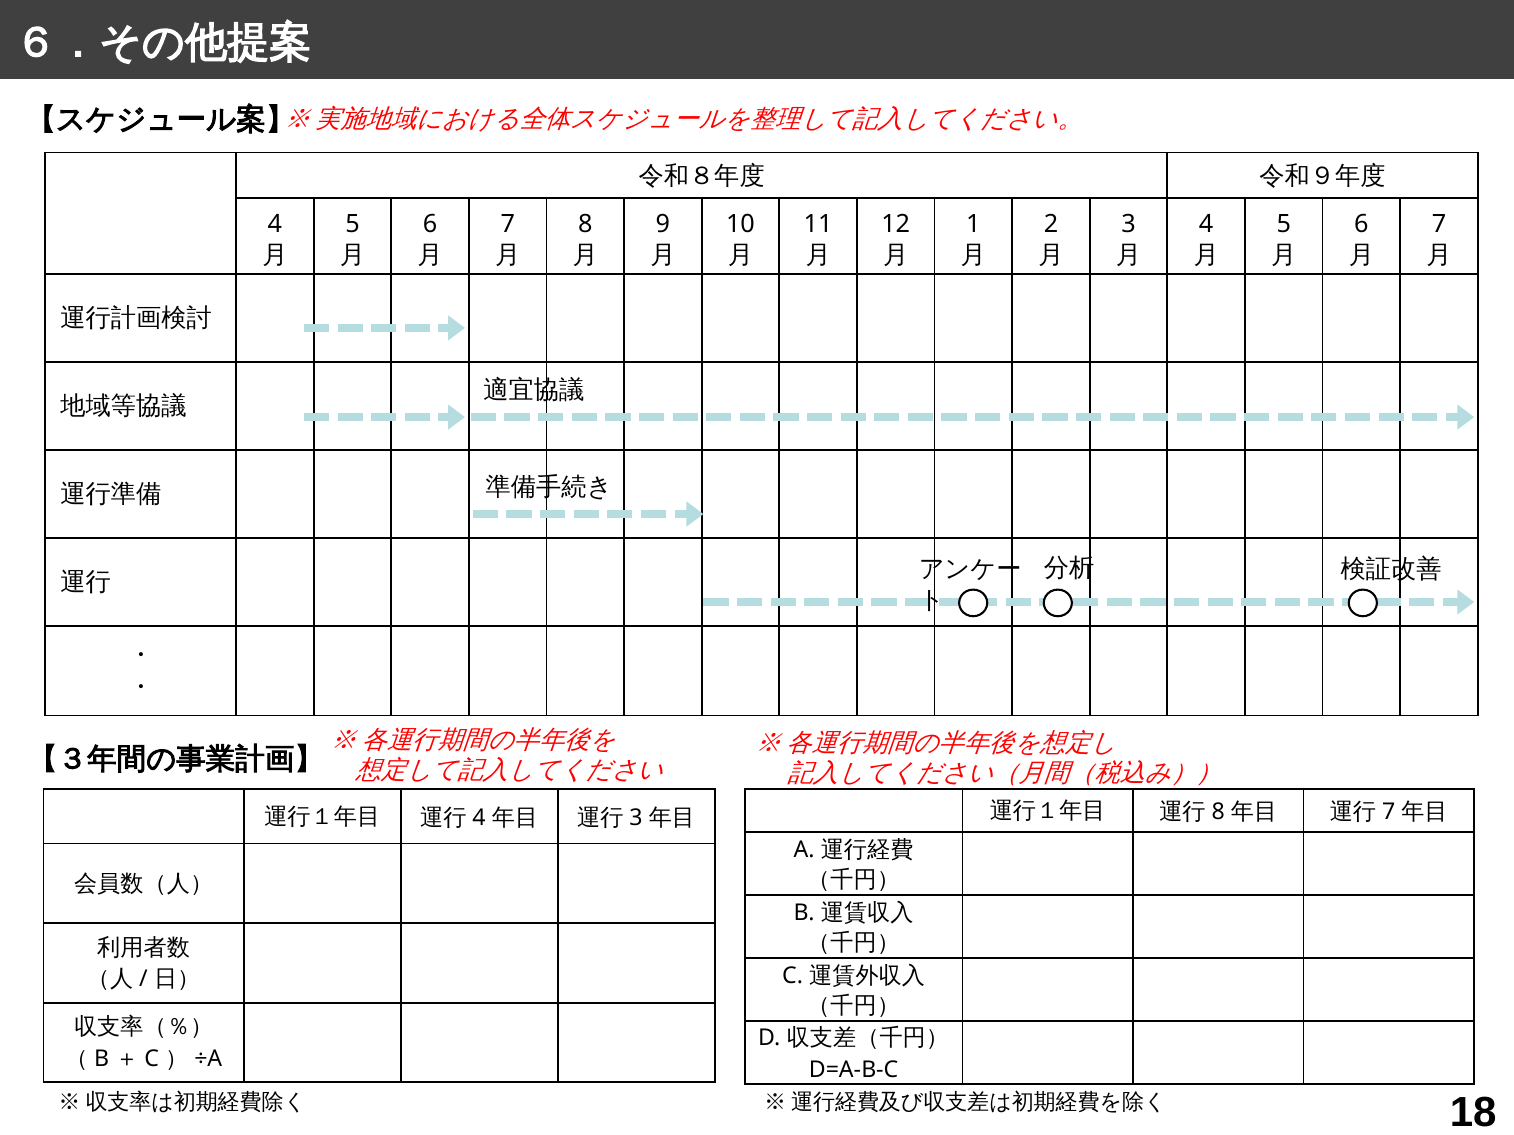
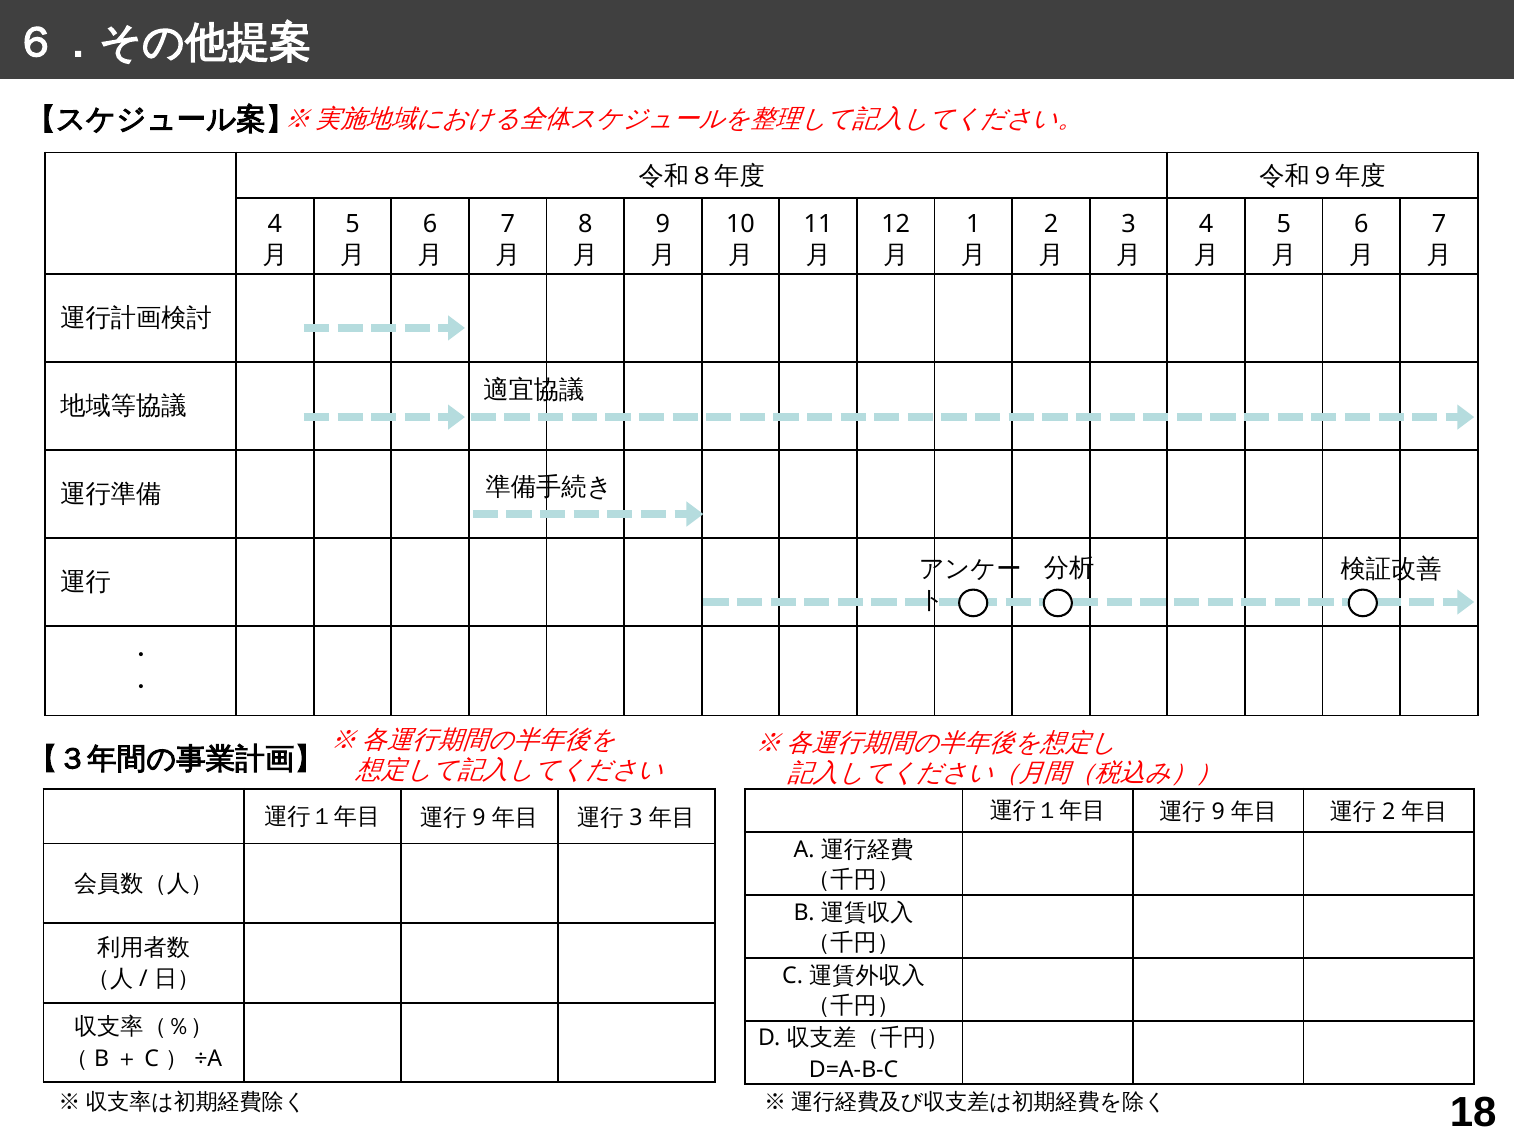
8 at (1218, 812): 8 -> 9
7 at (1389, 812): 7 -> 2
4 at (479, 818): 4 -> 9
